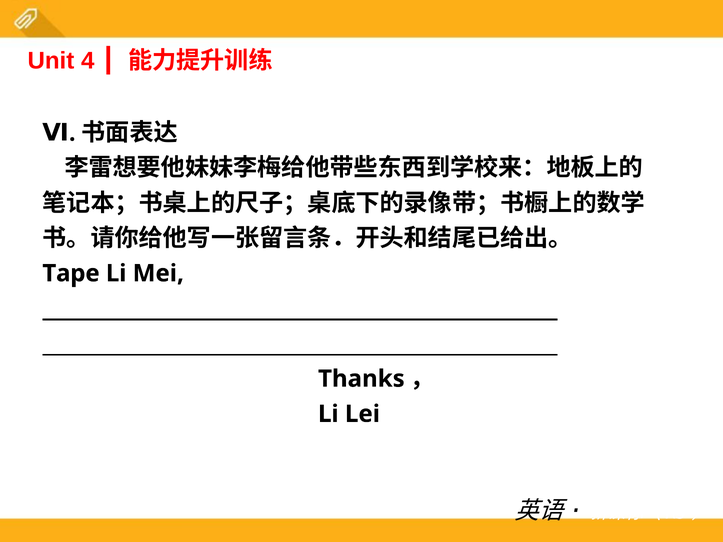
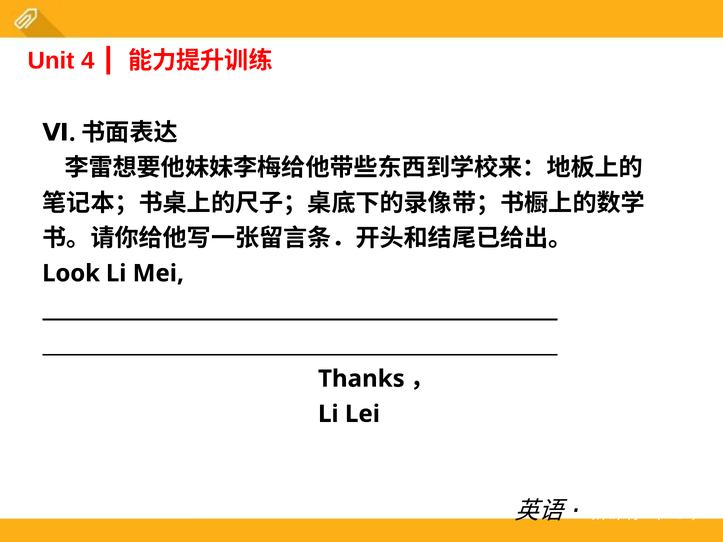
Tape: Tape -> Look
